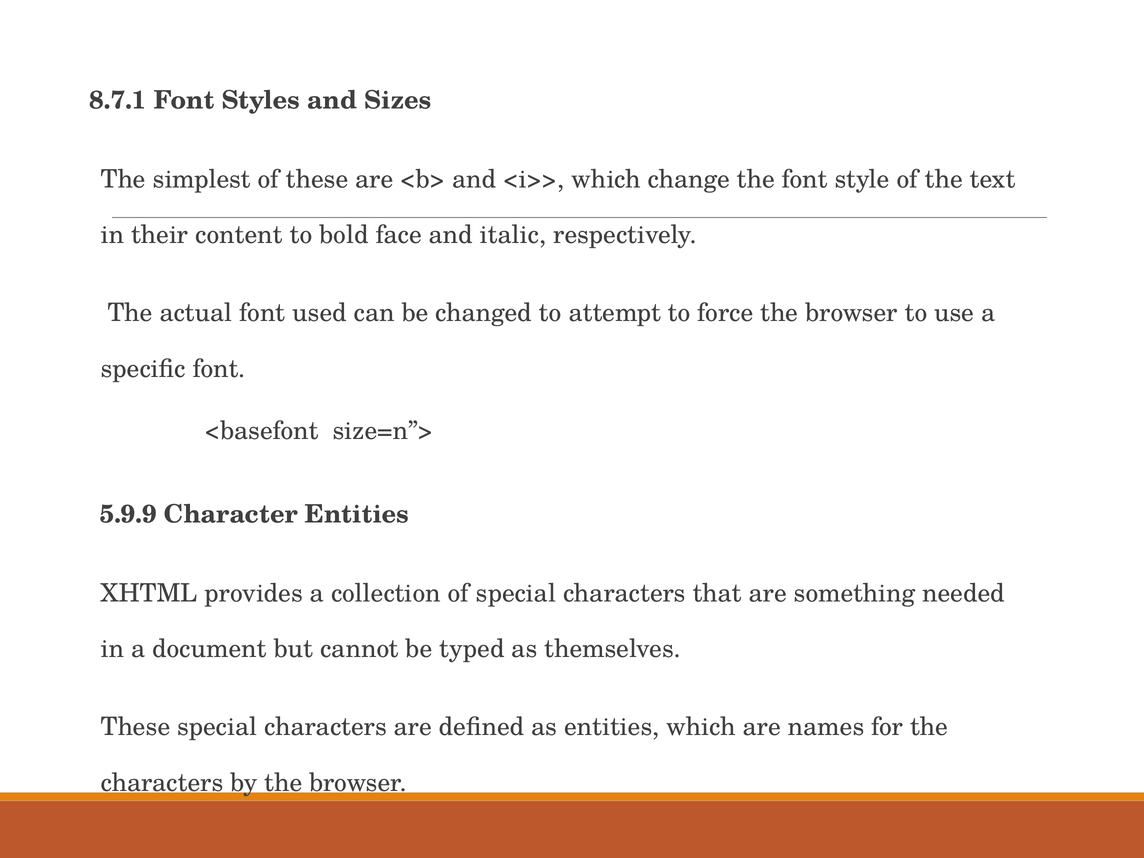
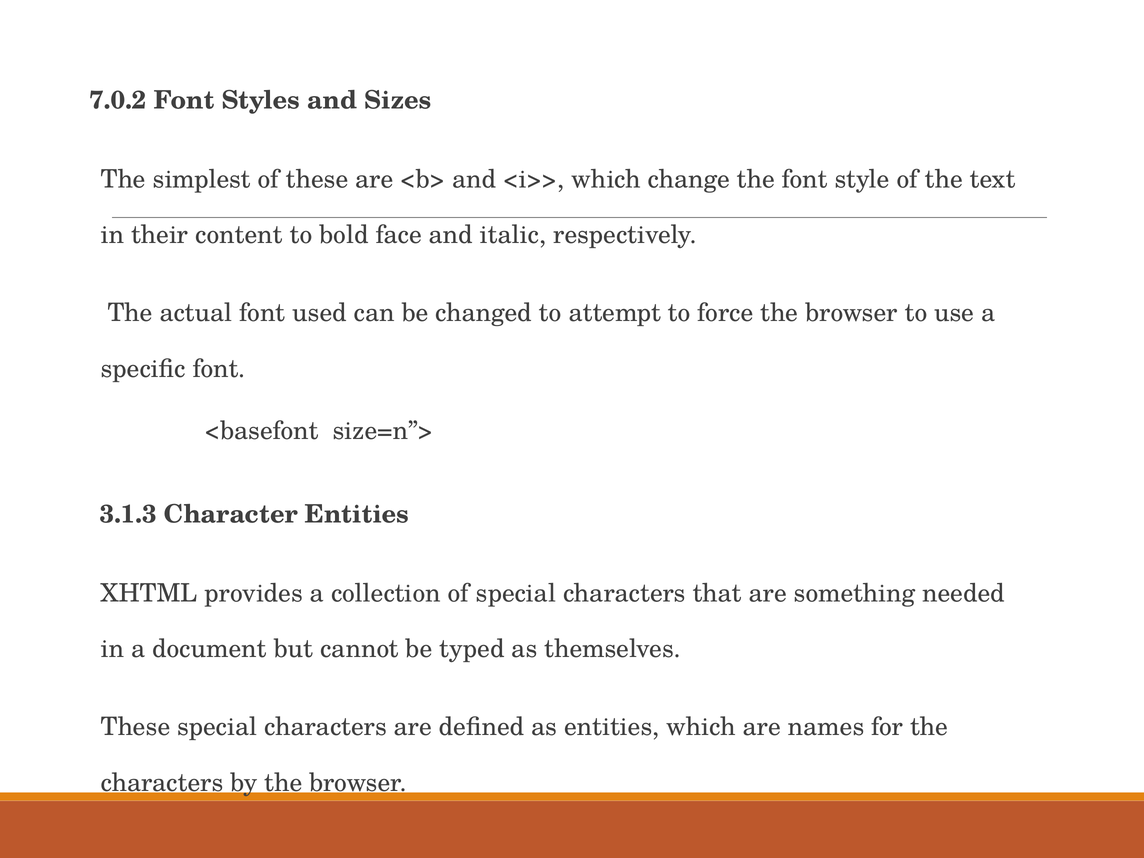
8.7.1: 8.7.1 -> 7.0.2
5.9.9: 5.9.9 -> 3.1.3
